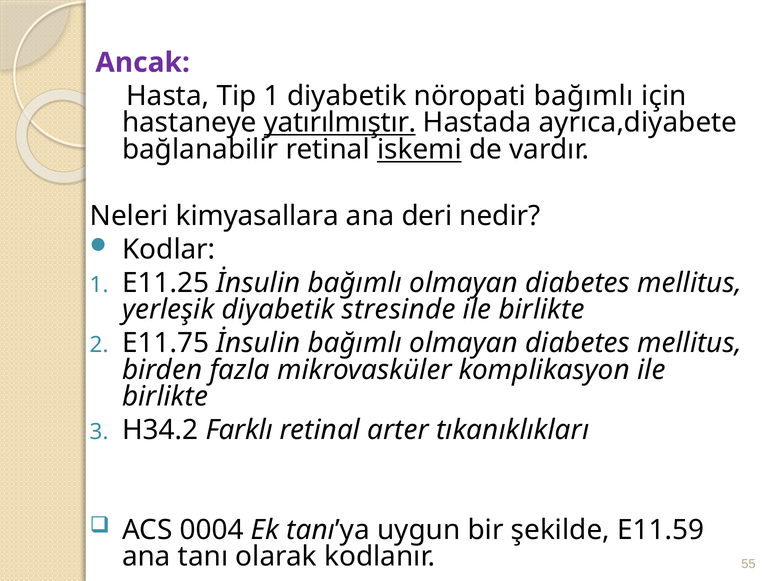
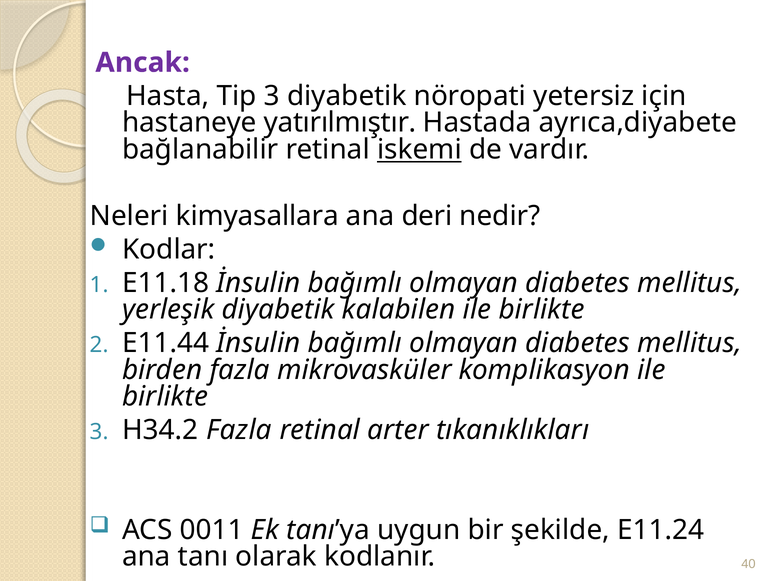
Tip 1: 1 -> 3
nöropati bağımlı: bağımlı -> yetersiz
yatırılmıştır underline: present -> none
E11.25: E11.25 -> E11.18
stresinde: stresinde -> kalabilen
E11.75: E11.75 -> E11.44
H34.2 Farklı: Farklı -> Fazla
0004: 0004 -> 0011
E11.59: E11.59 -> E11.24
55: 55 -> 40
